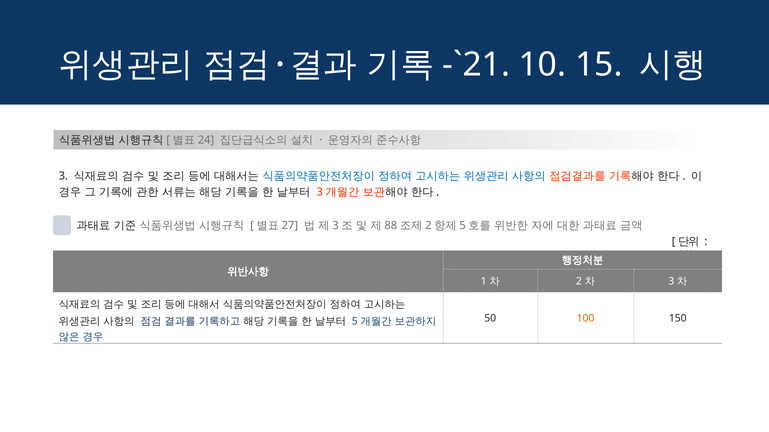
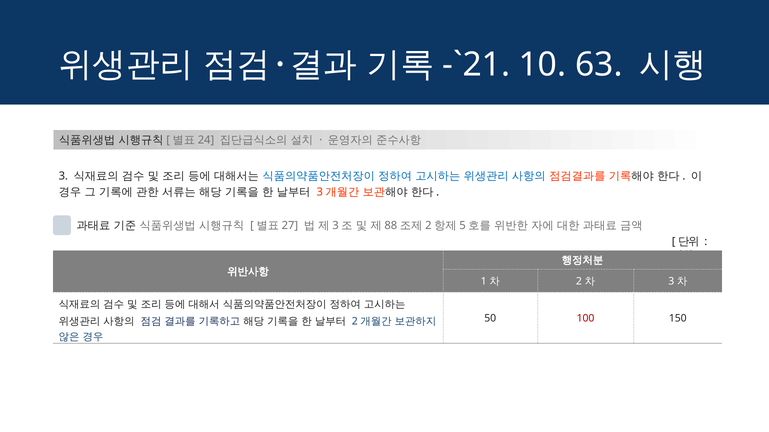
15: 15 -> 63
100 colour: orange -> red
5 at (355, 322): 5 -> 2
